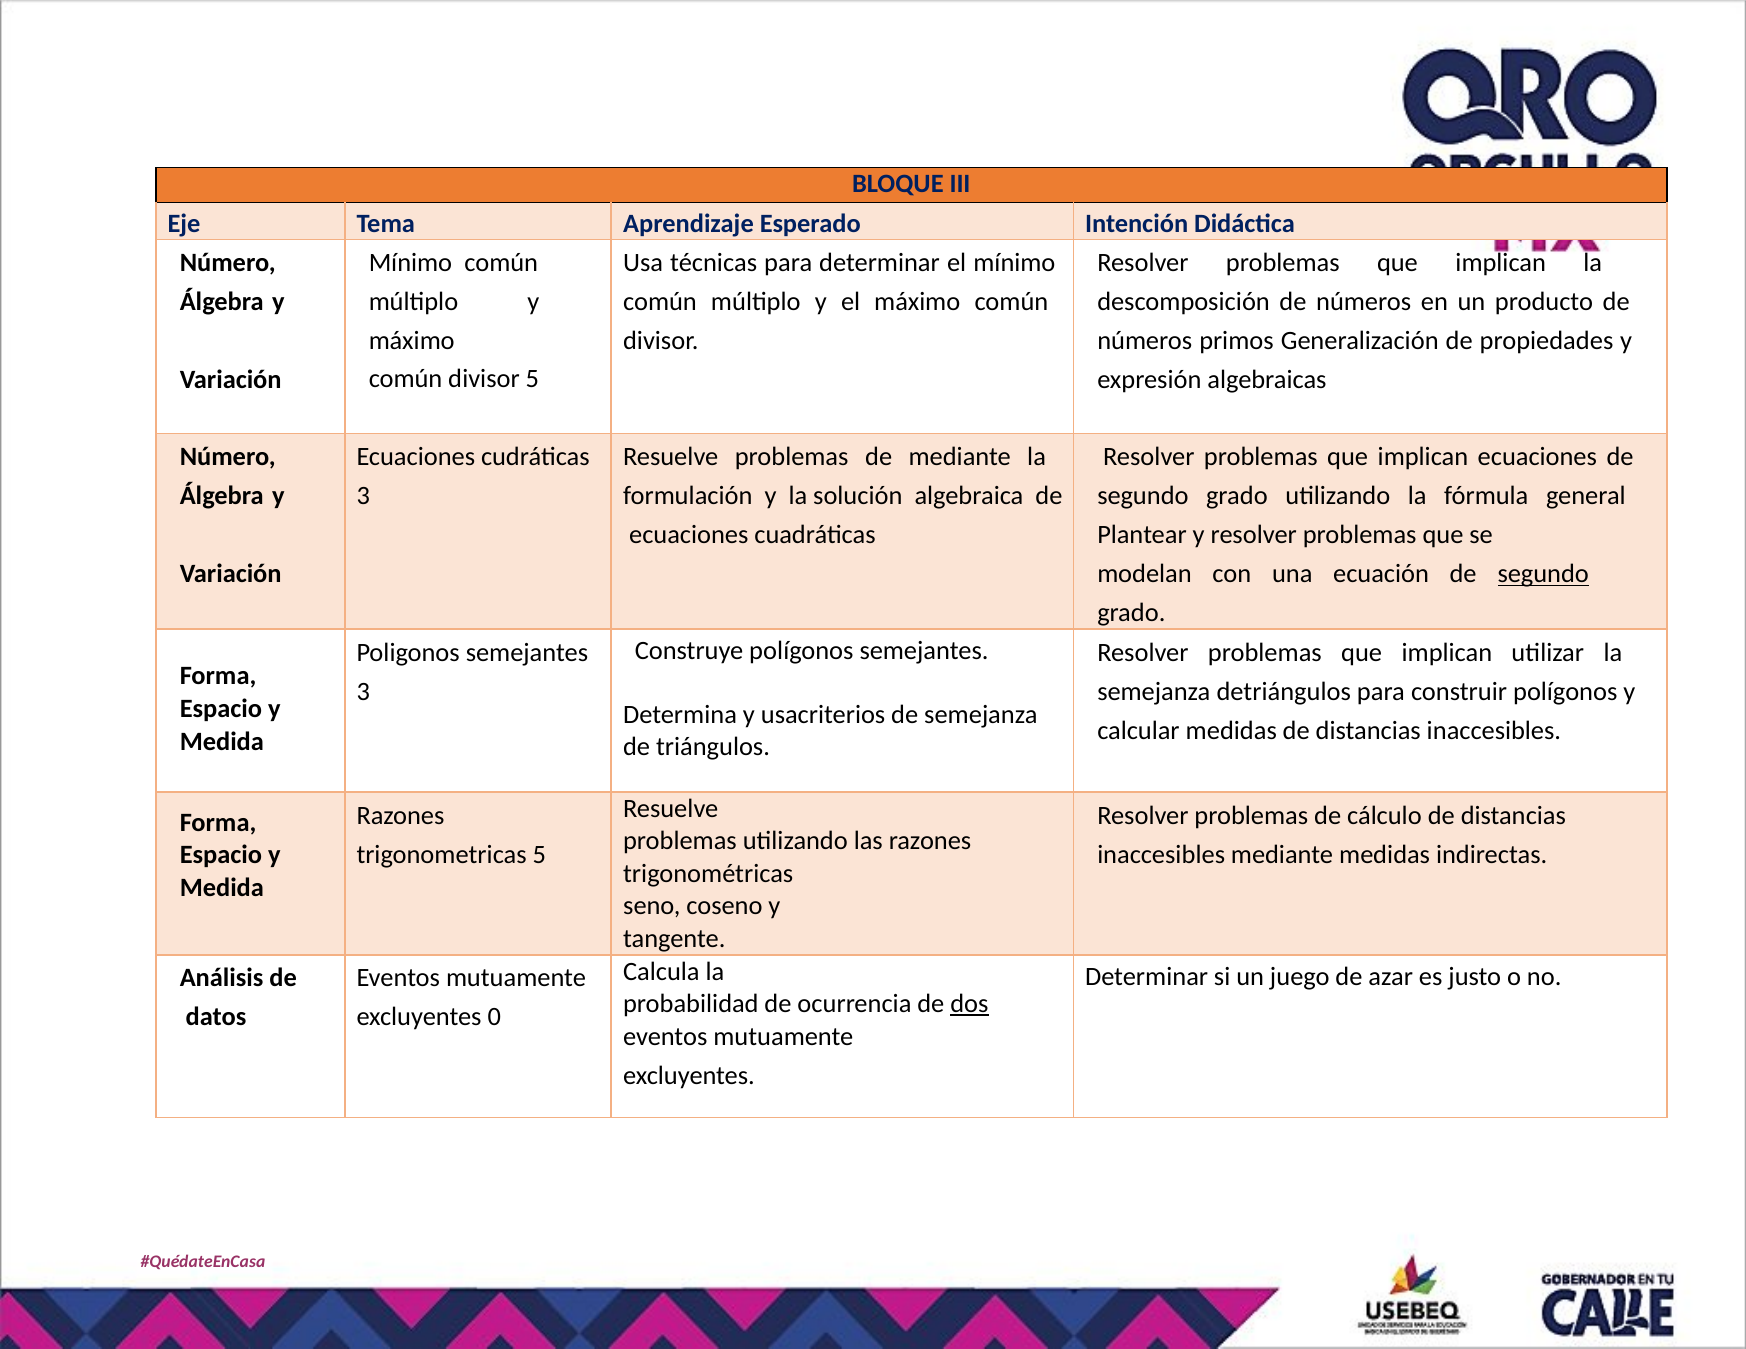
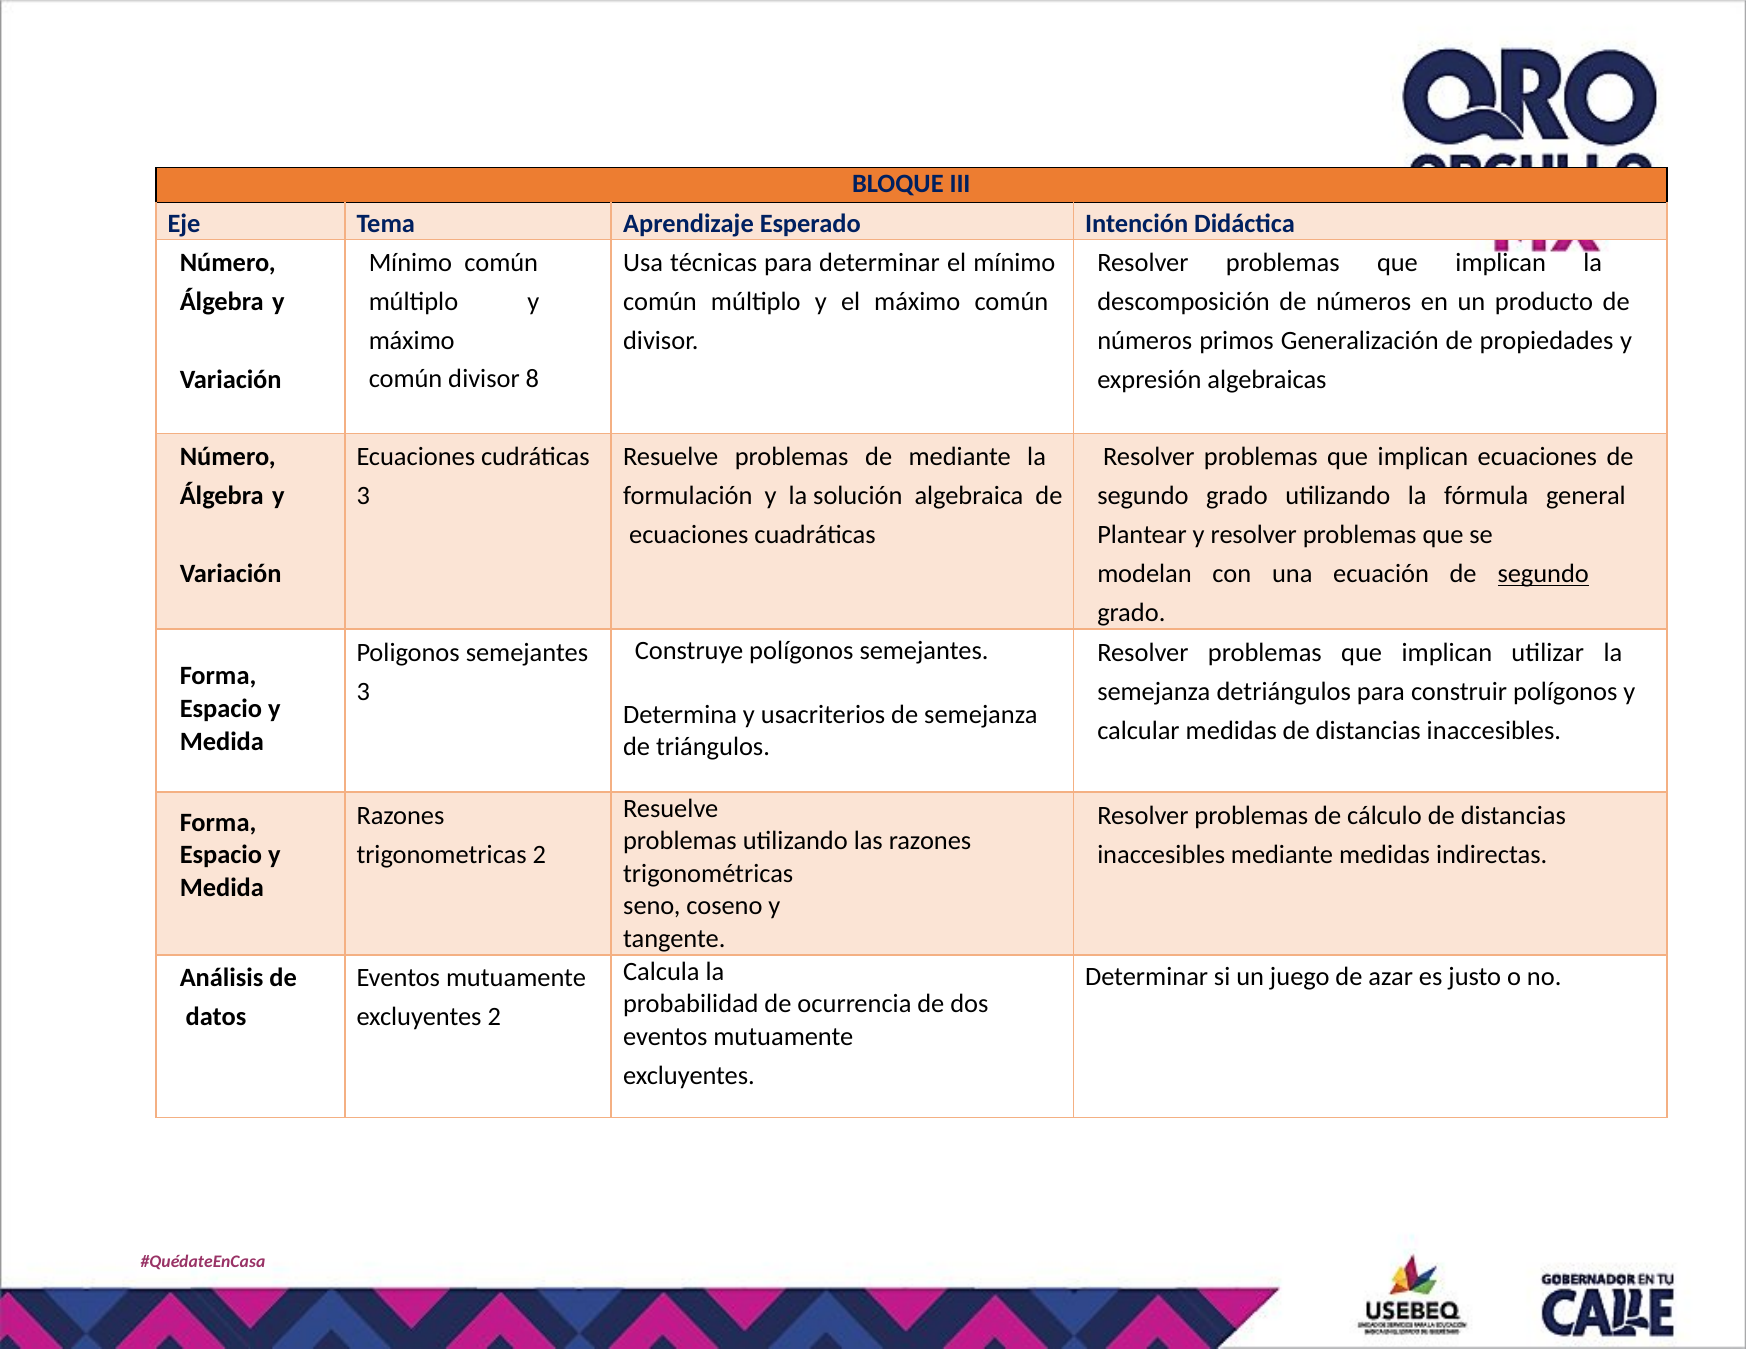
divisor 5: 5 -> 8
trigonometricas 5: 5 -> 2
dos underline: present -> none
excluyentes 0: 0 -> 2
